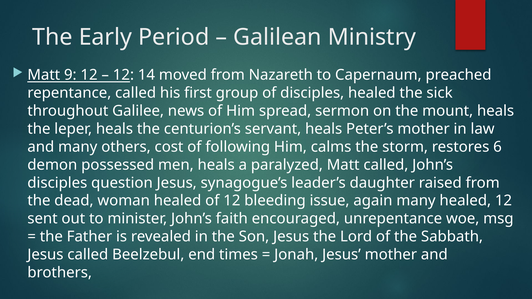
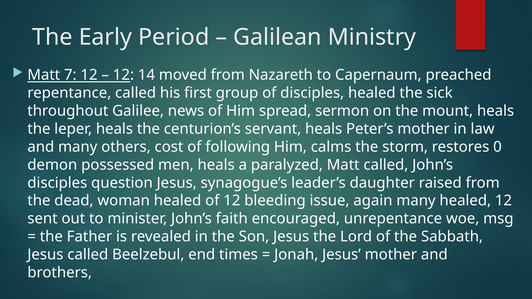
9: 9 -> 7
6: 6 -> 0
